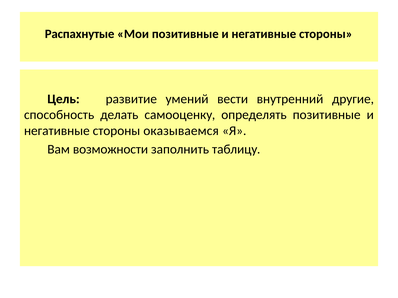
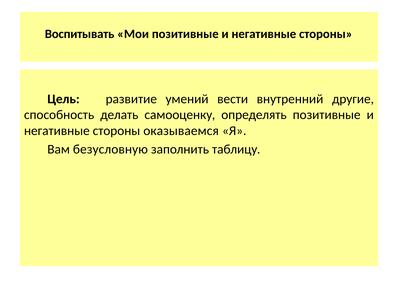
Распахнутые: Распахнутые -> Воспитывать
возможности: возможности -> безусловную
